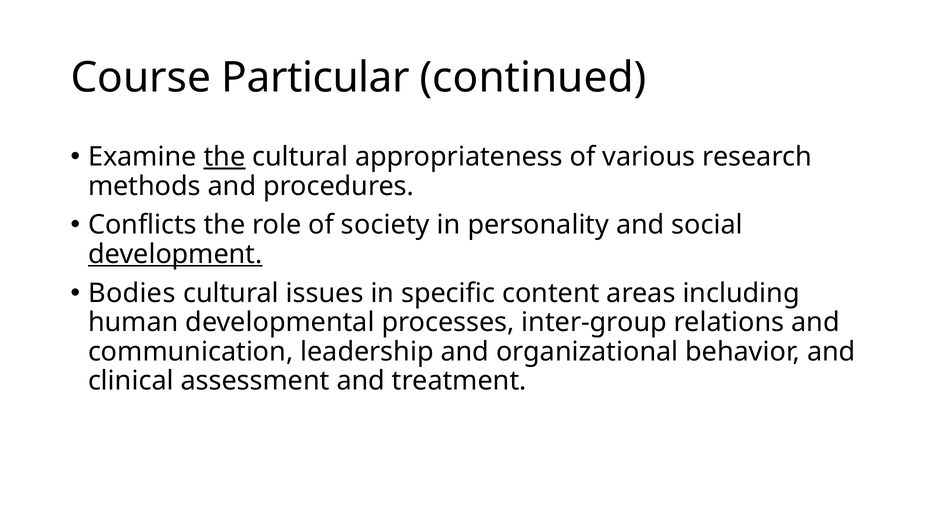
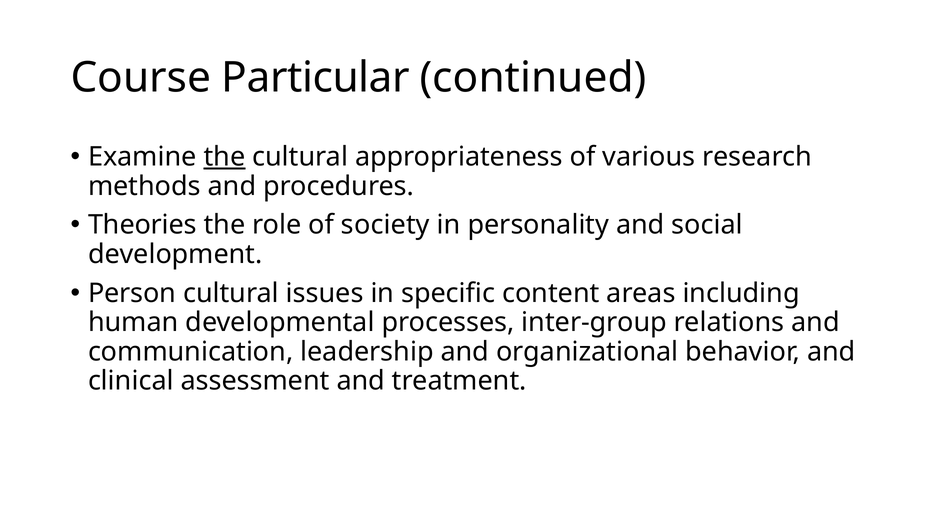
Conflicts: Conflicts -> Theories
development underline: present -> none
Bodies: Bodies -> Person
